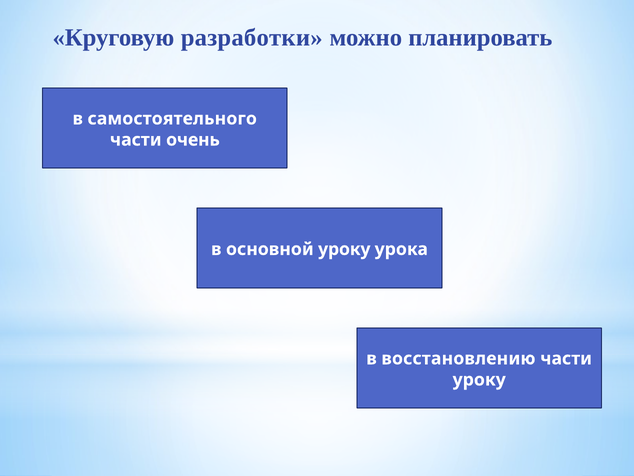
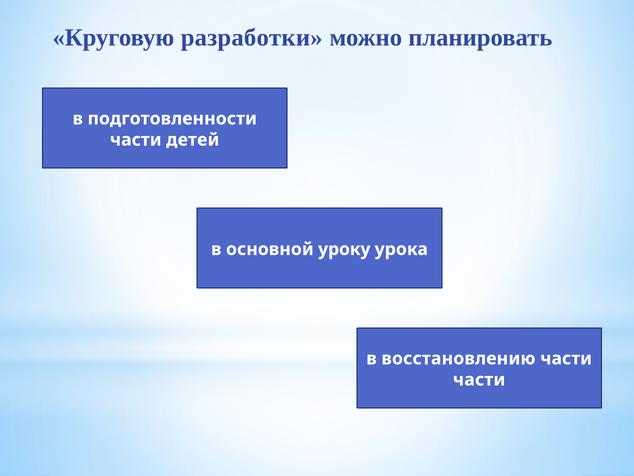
самостоятельного: самостоятельного -> подготовленности
очень: очень -> детей
уроку at (479, 379): уроку -> части
